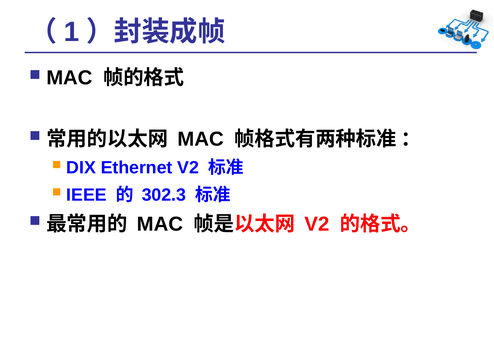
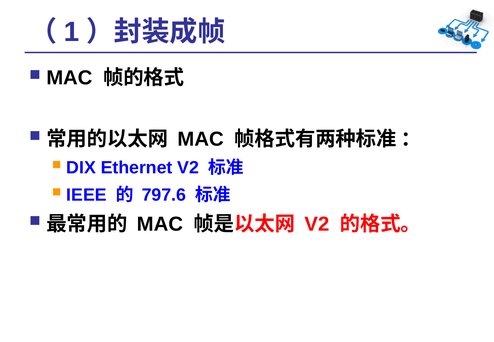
302.3: 302.3 -> 797.6
